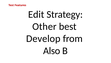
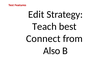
Other: Other -> Teach
Develop: Develop -> Connect
